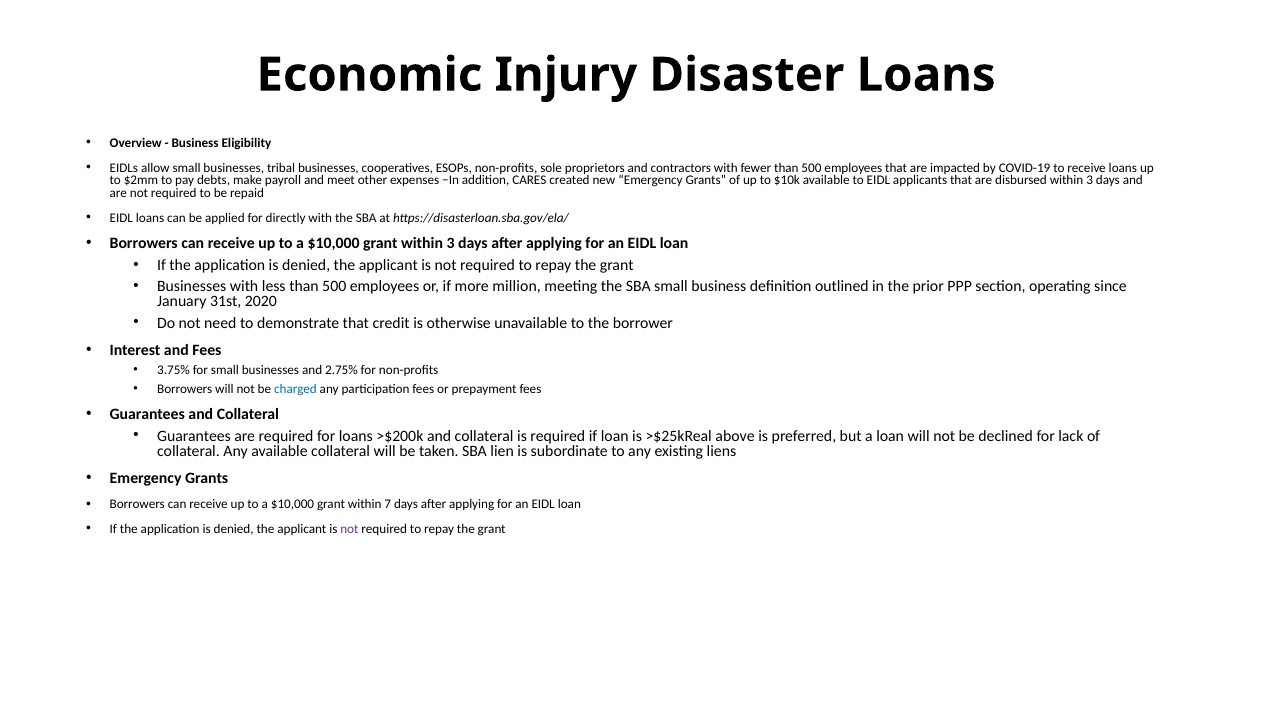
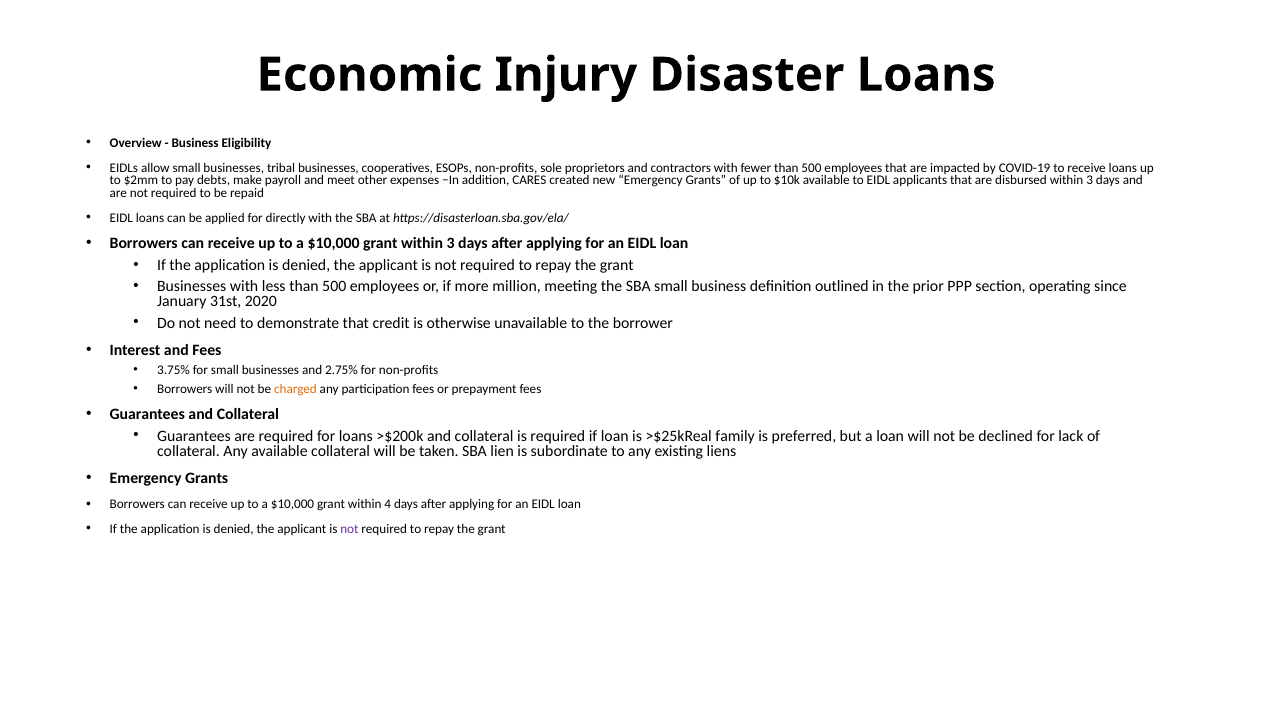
charged colour: blue -> orange
above: above -> family
7: 7 -> 4
